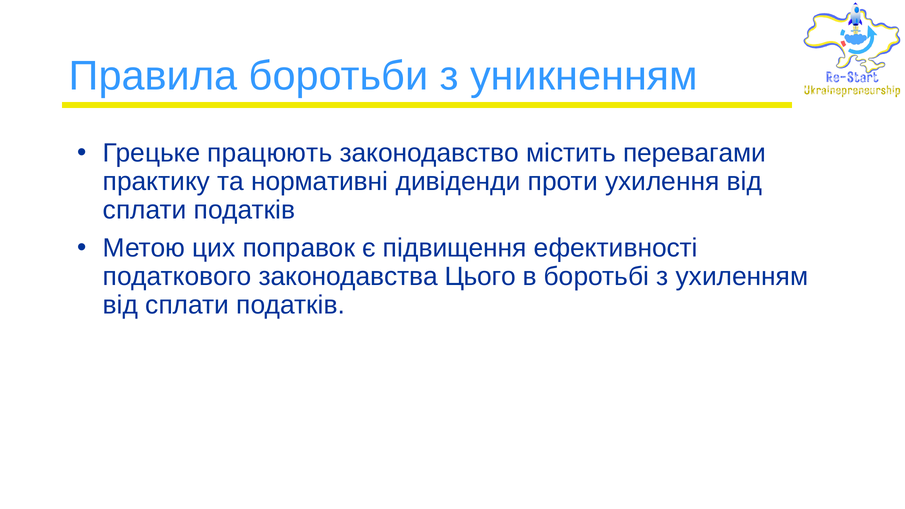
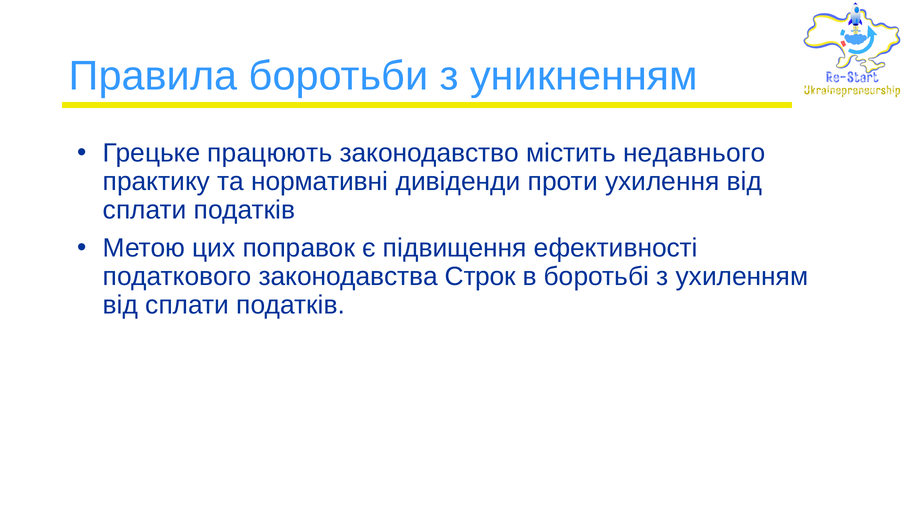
перевагами: перевагами -> недавнього
Цього: Цього -> Строк
